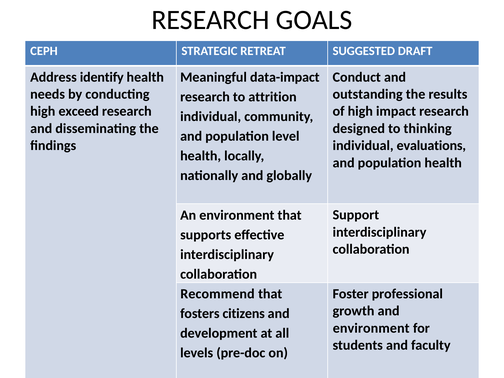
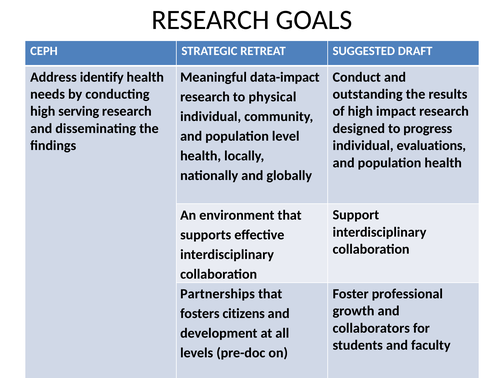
attrition: attrition -> physical
exceed: exceed -> serving
thinking: thinking -> progress
Recommend: Recommend -> Partnerships
environment at (371, 328): environment -> collaborators
